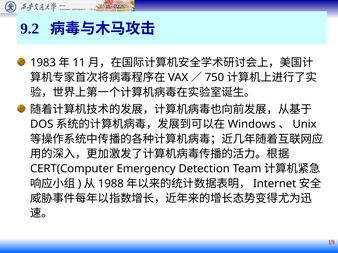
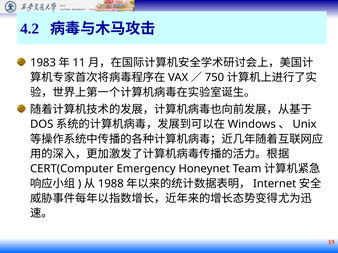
9.2: 9.2 -> 4.2
Detection: Detection -> Honeynet
